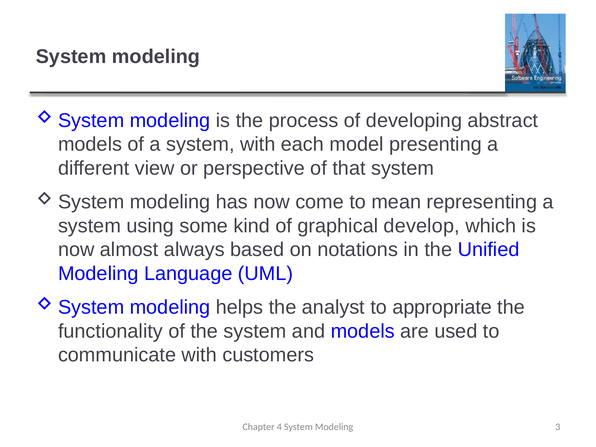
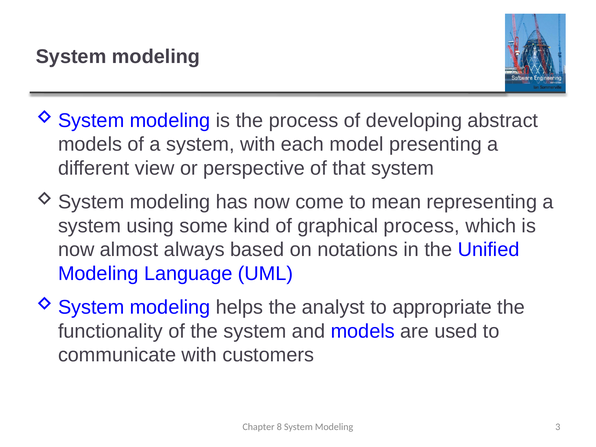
graphical develop: develop -> process
4: 4 -> 8
